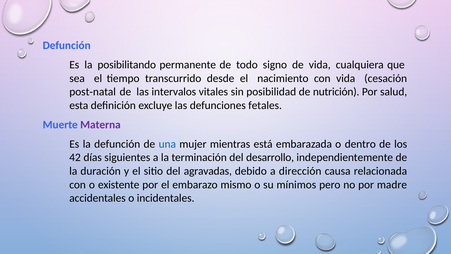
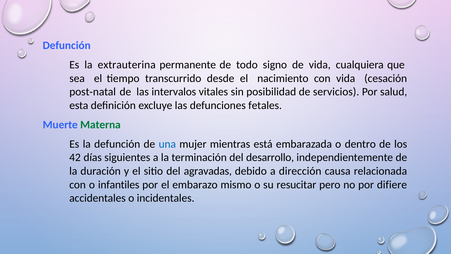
posibilitando: posibilitando -> extrauterina
nutrición: nutrición -> servicios
Materna colour: purple -> green
existente: existente -> infantiles
mínimos: mínimos -> resucitar
madre: madre -> difiere
